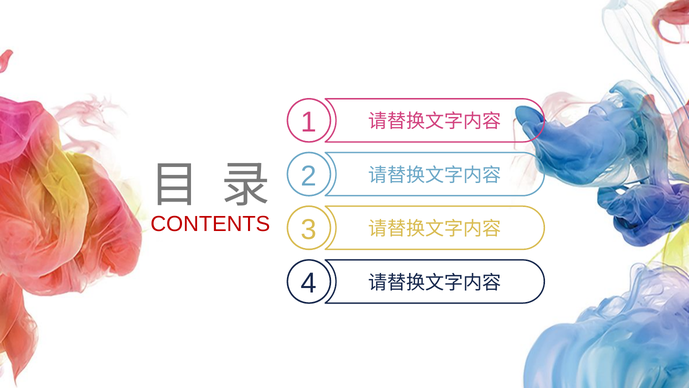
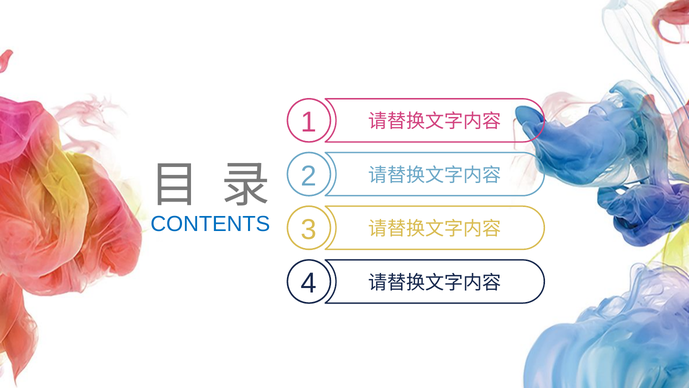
CONTENTS colour: red -> blue
